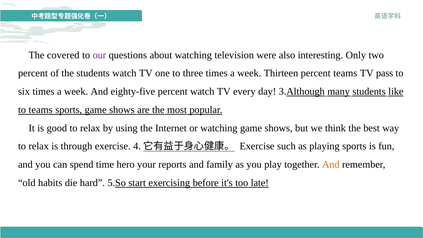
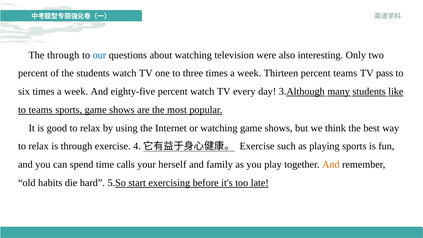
The covered: covered -> through
our colour: purple -> blue
hero: hero -> calls
reports: reports -> herself
